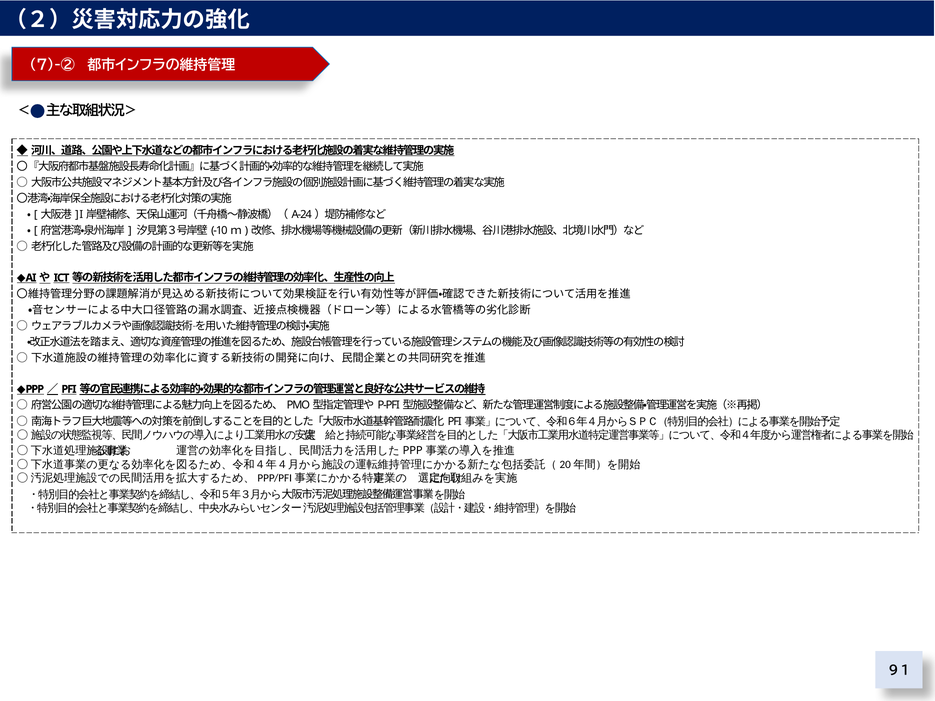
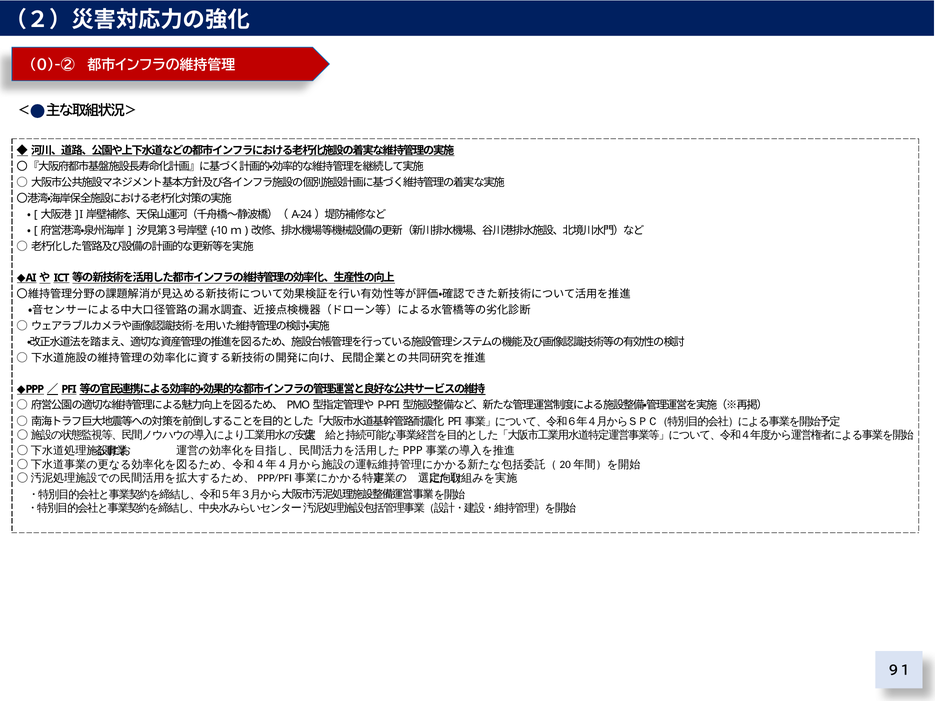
7)-②: 7)-② -> 0)-②
